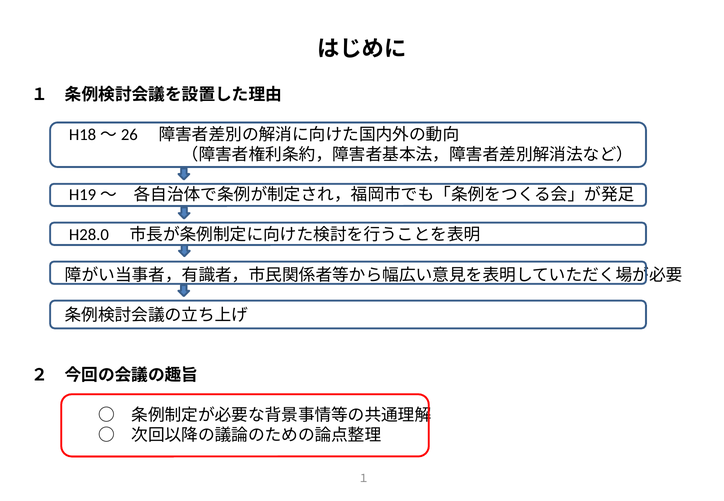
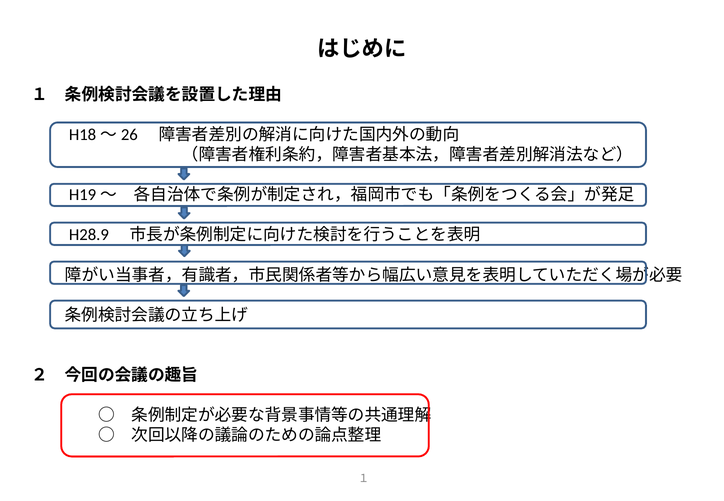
H28.0: H28.0 -> H28.9
